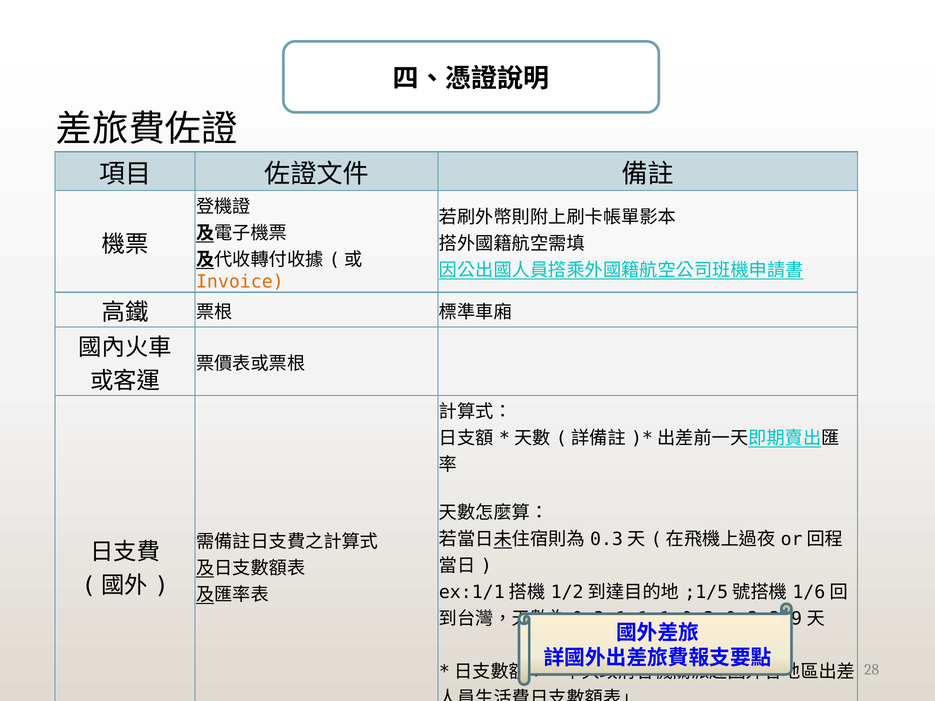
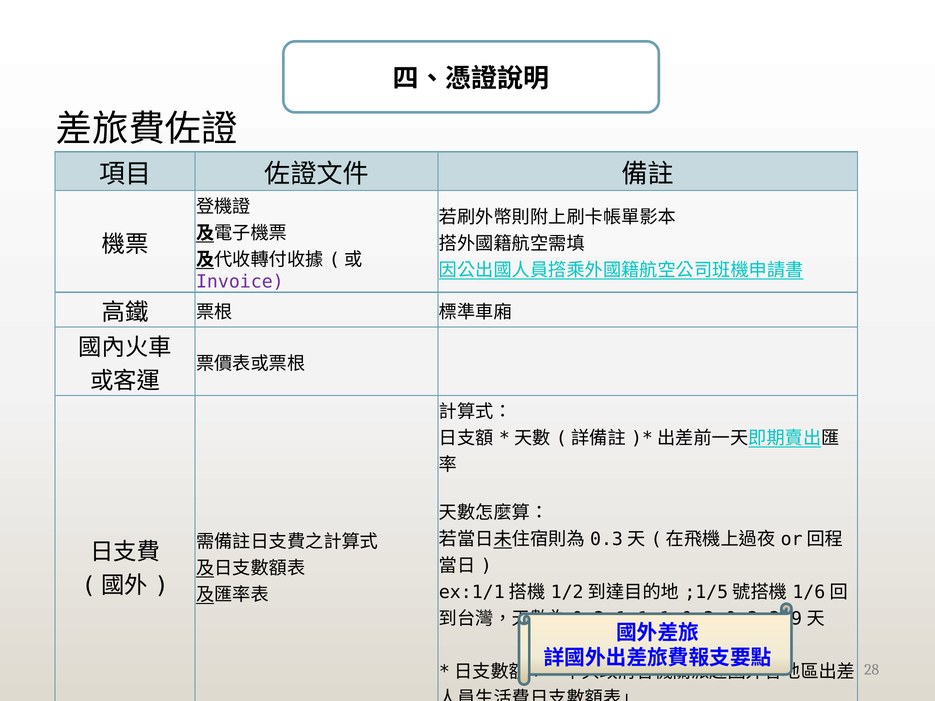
Invoice at (240, 282) colour: orange -> purple
